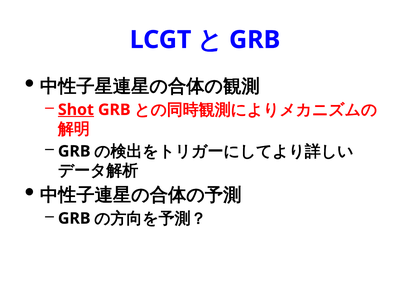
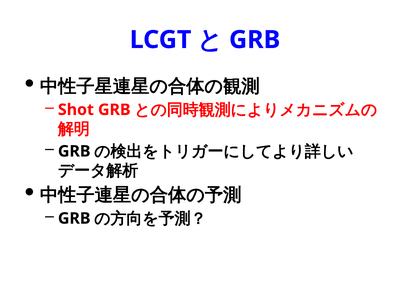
Shot underline: present -> none
